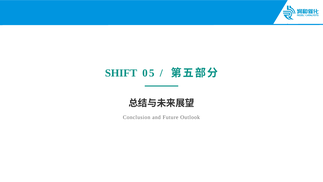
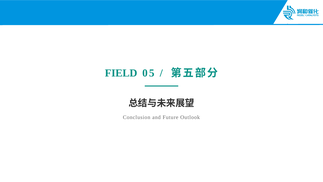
SHIFT: SHIFT -> FIELD
